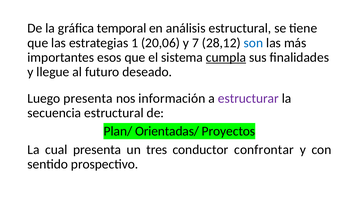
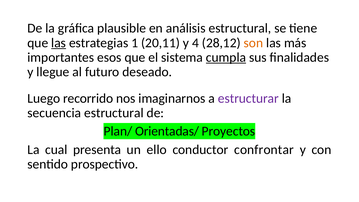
temporal: temporal -> plausible
las at (59, 43) underline: none -> present
20,06: 20,06 -> 20,11
7: 7 -> 4
son colour: blue -> orange
Luego presenta: presenta -> recorrido
información: información -> imaginarnos
tres: tres -> ello
